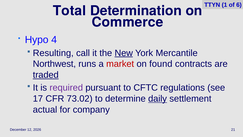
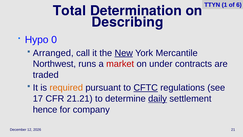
Commerce: Commerce -> Describing
4: 4 -> 0
Resulting: Resulting -> Arranged
found: found -> under
traded underline: present -> none
required colour: purple -> orange
CFTC underline: none -> present
73.02: 73.02 -> 21.21
actual: actual -> hence
